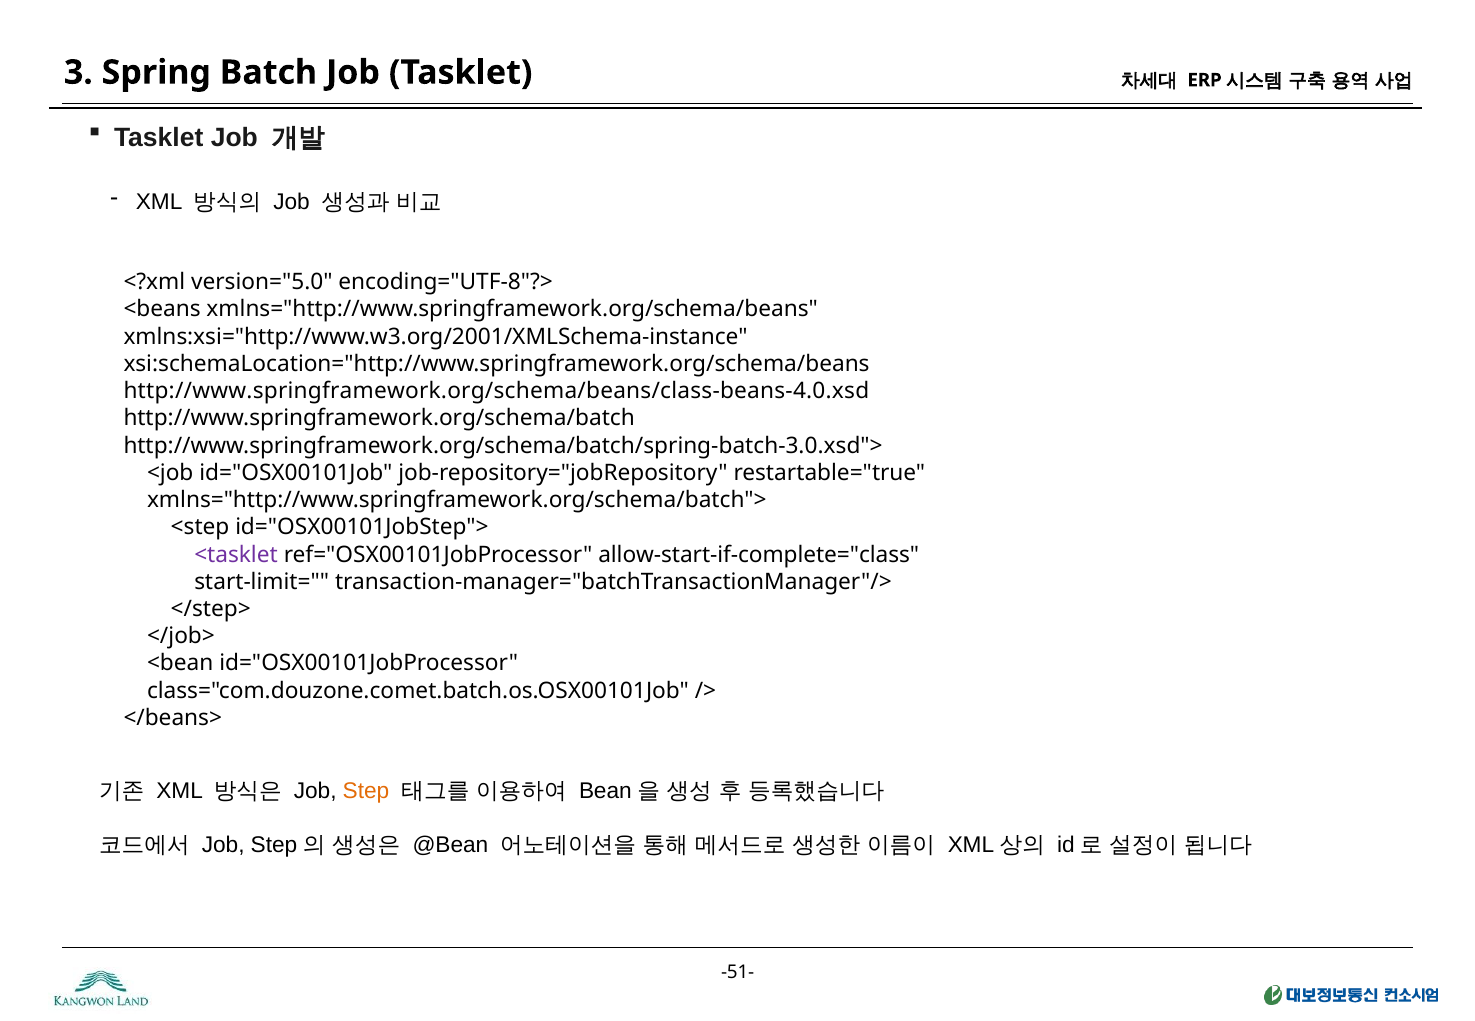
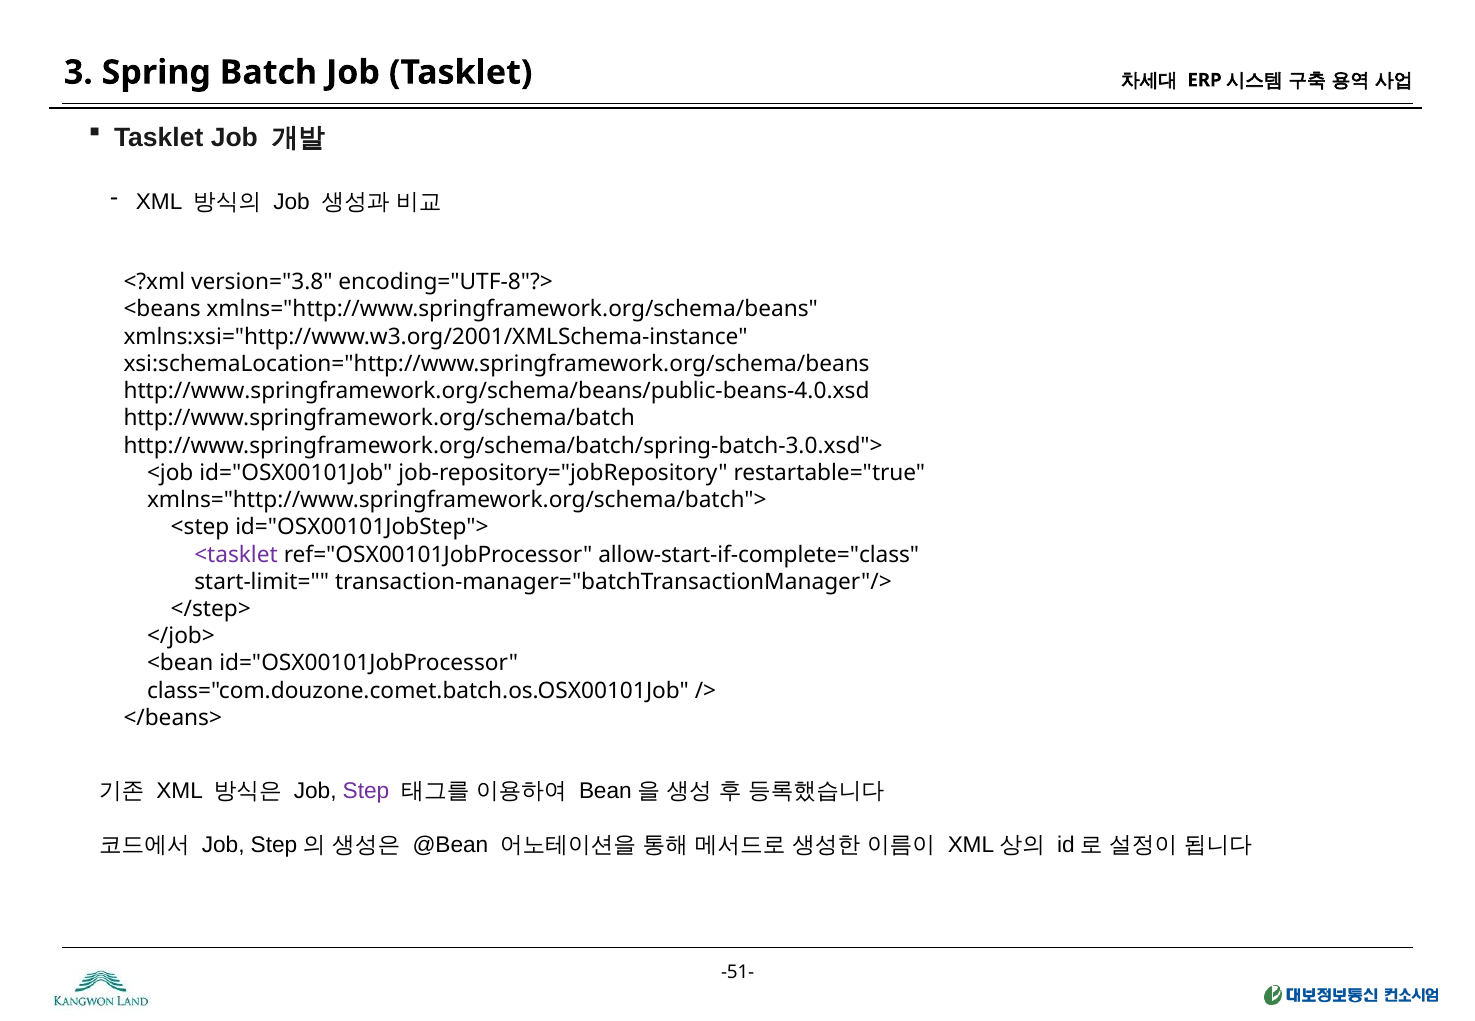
version="5.0: version="5.0 -> version="3.8
http://www.springframework.org/schema/beans/class-beans-4.0.xsd: http://www.springframework.org/schema/beans/class-beans-4.0.xsd -> http://www.springframework.org/schema/beans/public-beans-4.0.xsd
Step at (366, 791) colour: orange -> purple
